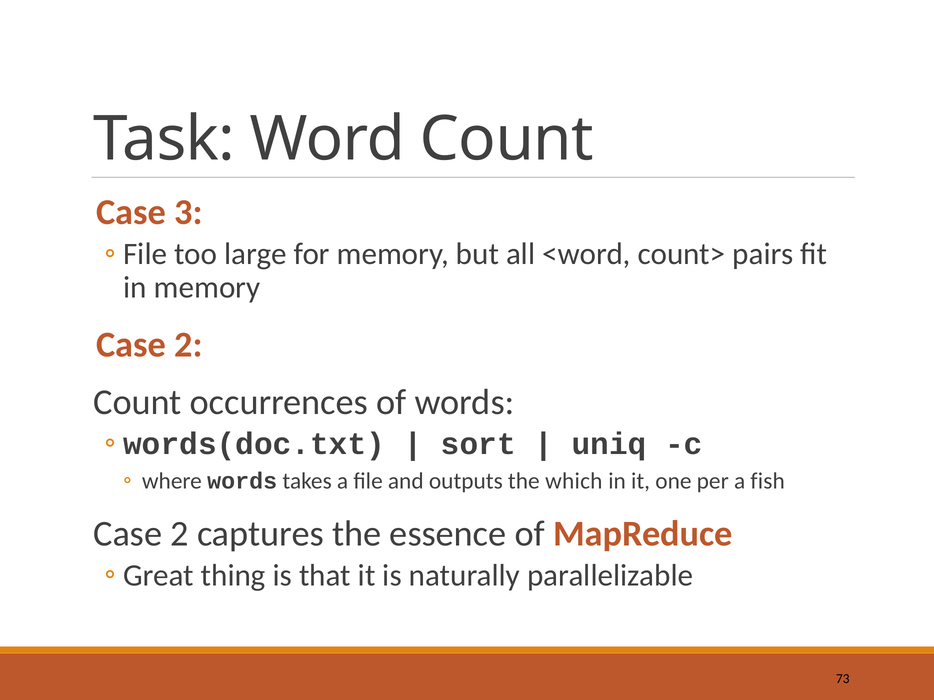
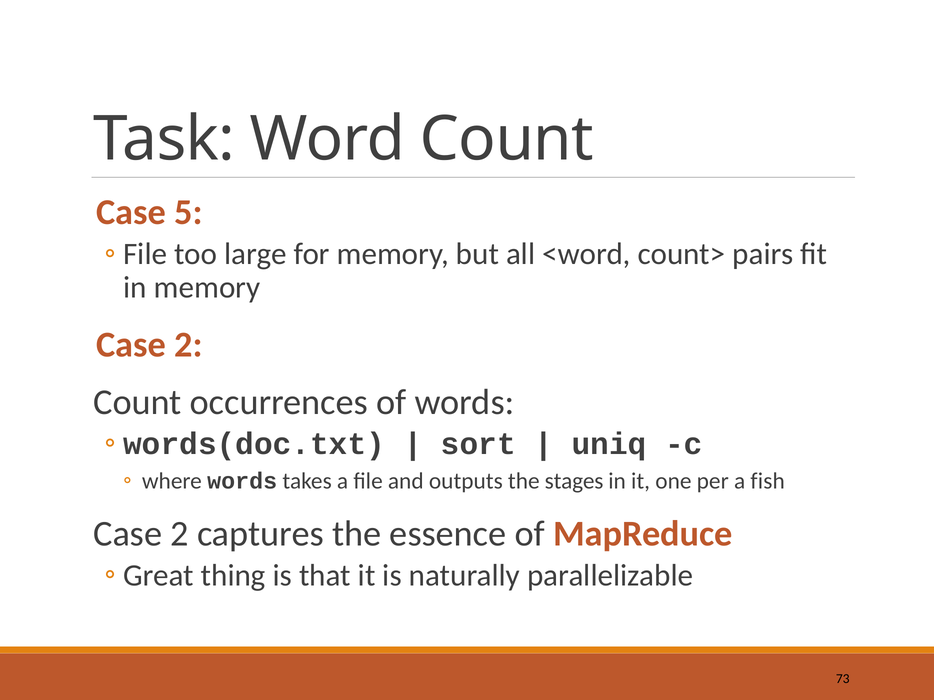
3: 3 -> 5
which: which -> stages
